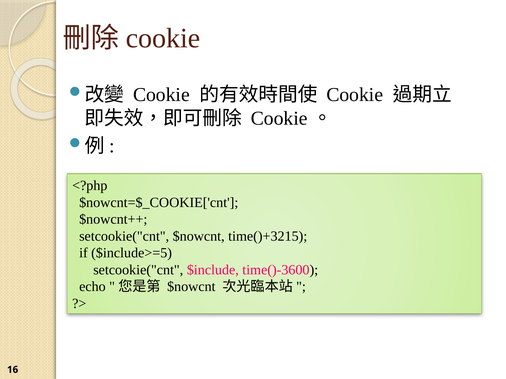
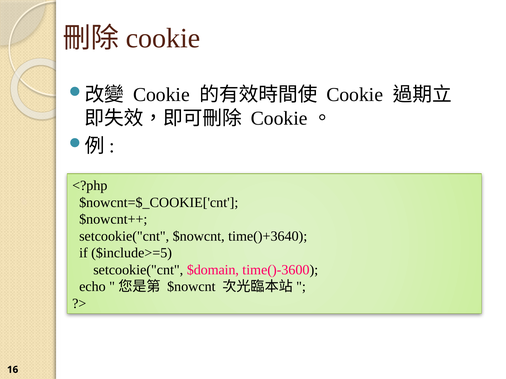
time()+3215: time()+3215 -> time()+3640
$include: $include -> $domain
